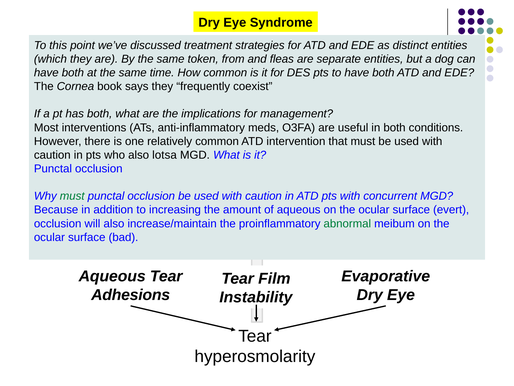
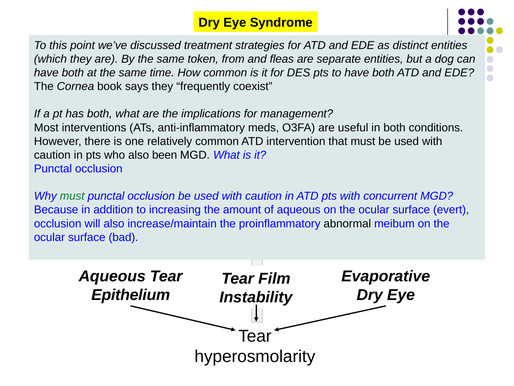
lotsa: lotsa -> been
abnormal colour: green -> black
Adhesions: Adhesions -> Epithelium
